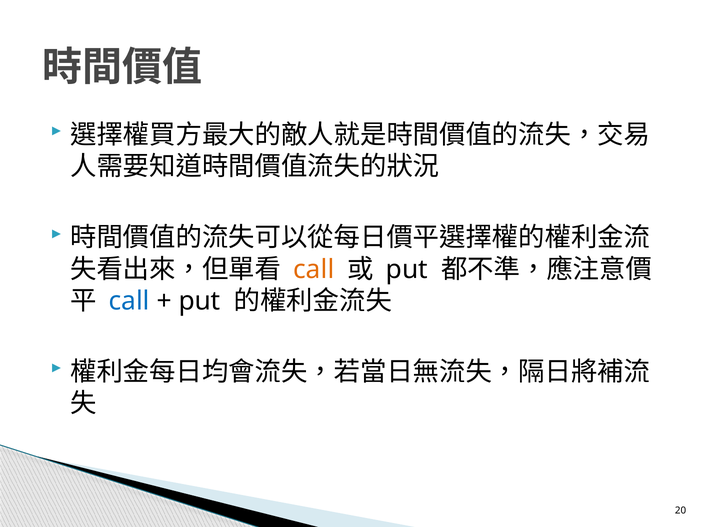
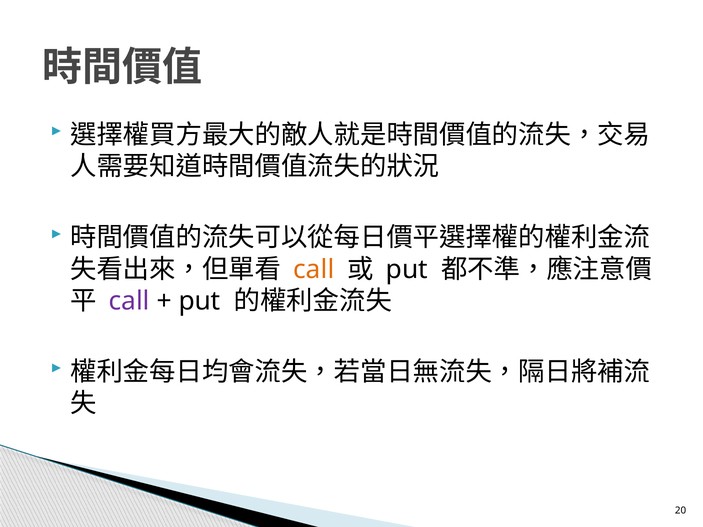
call at (129, 301) colour: blue -> purple
